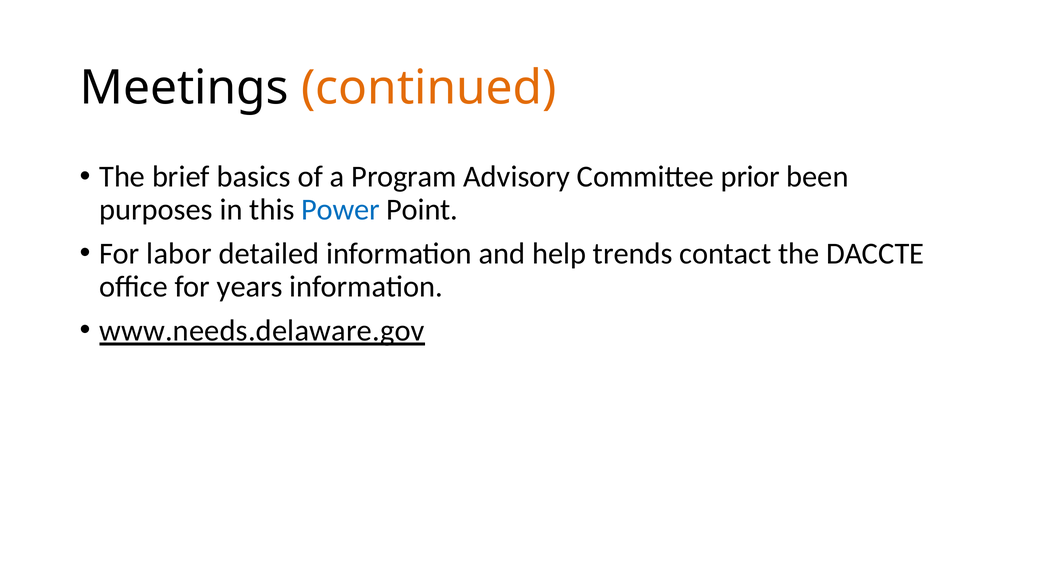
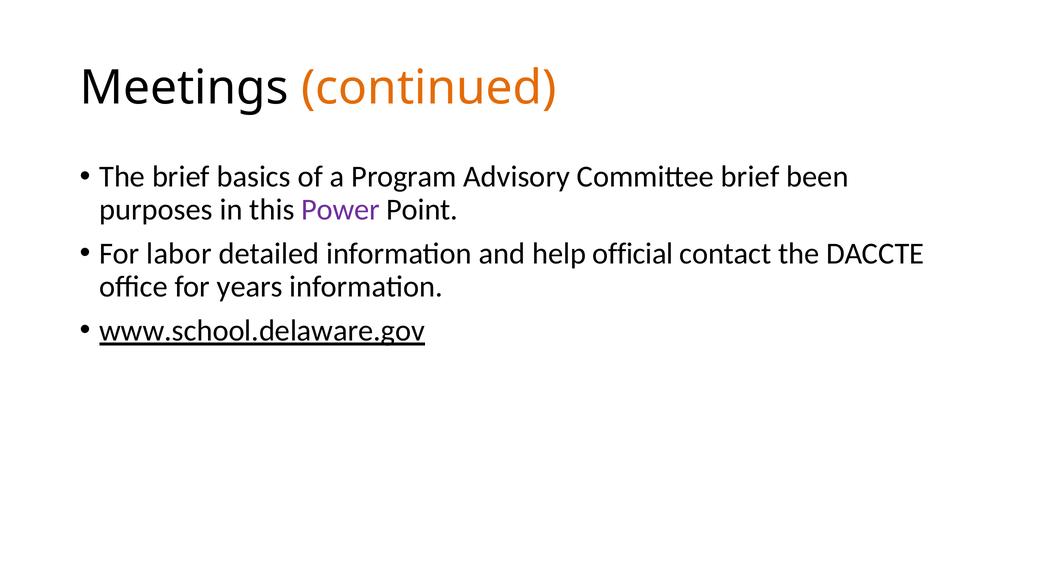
Committee prior: prior -> brief
Power colour: blue -> purple
trends: trends -> official
www.needs.delaware.gov: www.needs.delaware.gov -> www.school.delaware.gov
